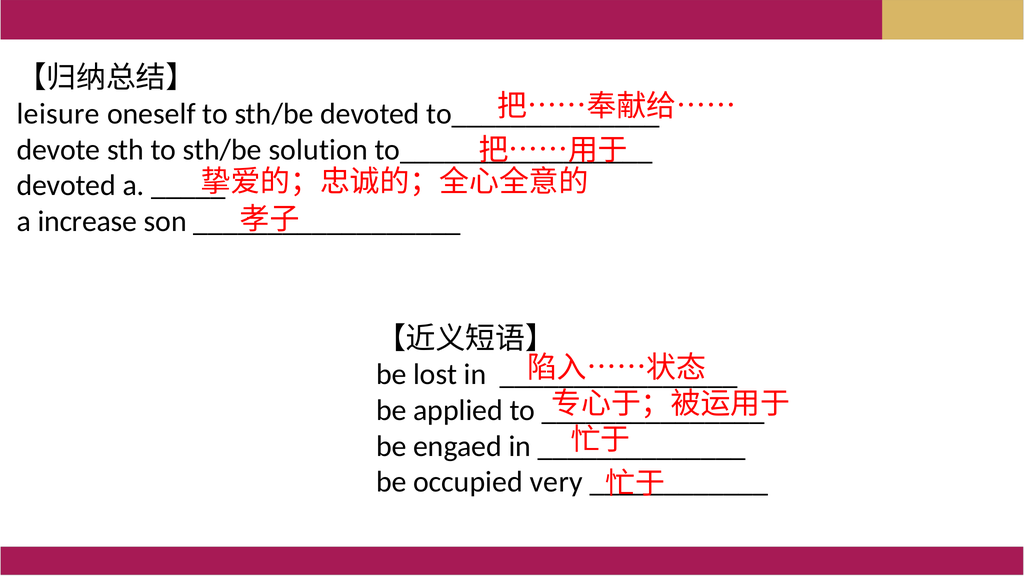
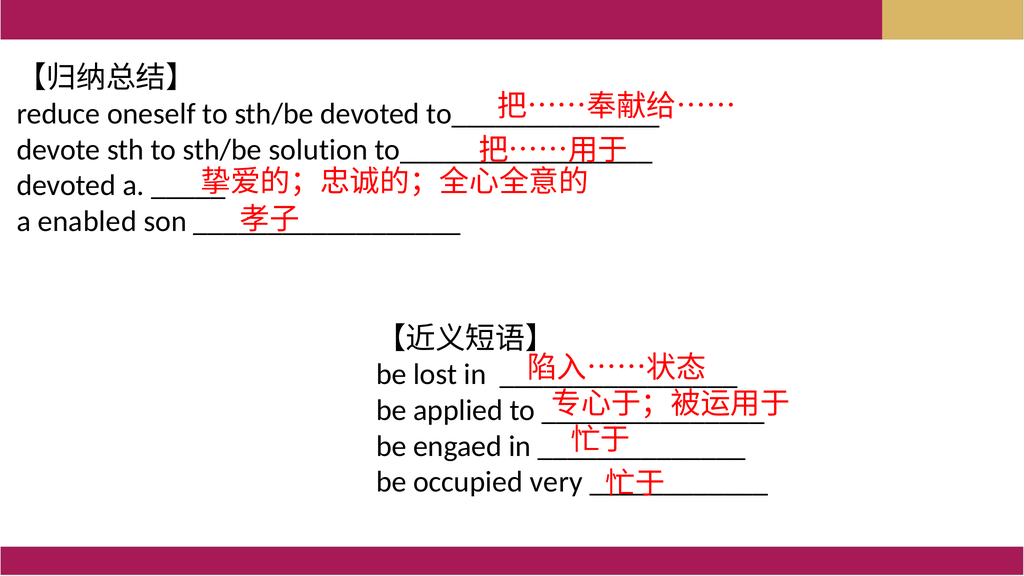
leisure: leisure -> reduce
increase: increase -> enabled
